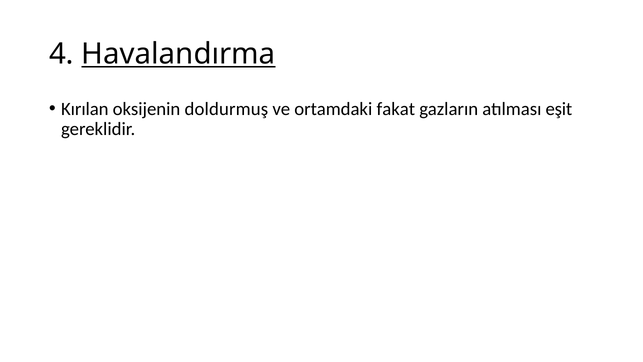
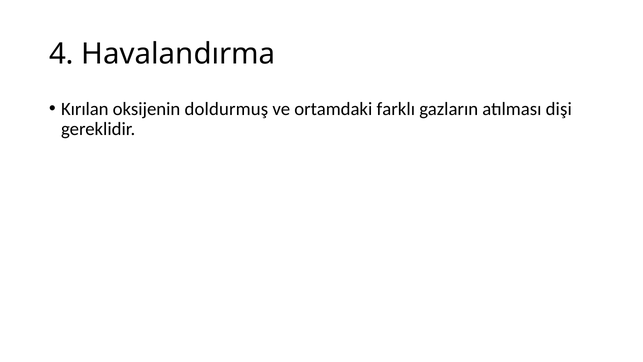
Havalandırma underline: present -> none
fakat: fakat -> farklı
eşit: eşit -> dişi
